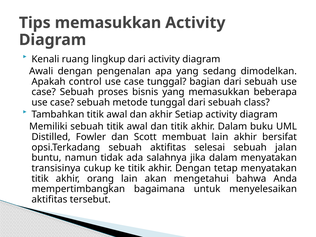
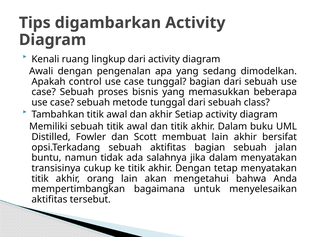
Tips memasukkan: memasukkan -> digambarkan
aktifitas selesai: selesai -> bagian
